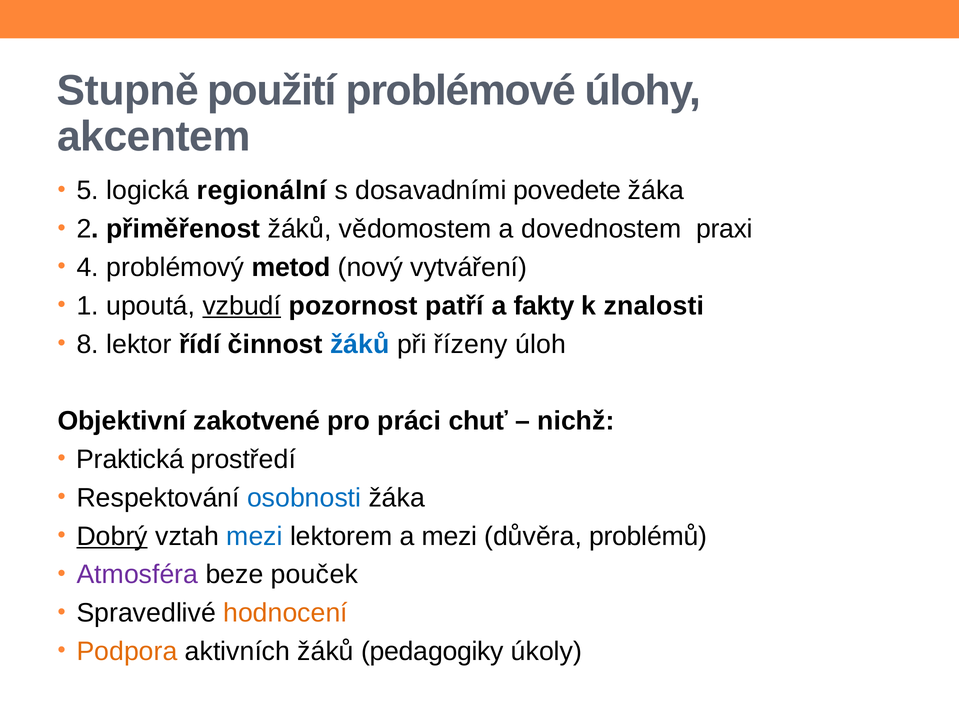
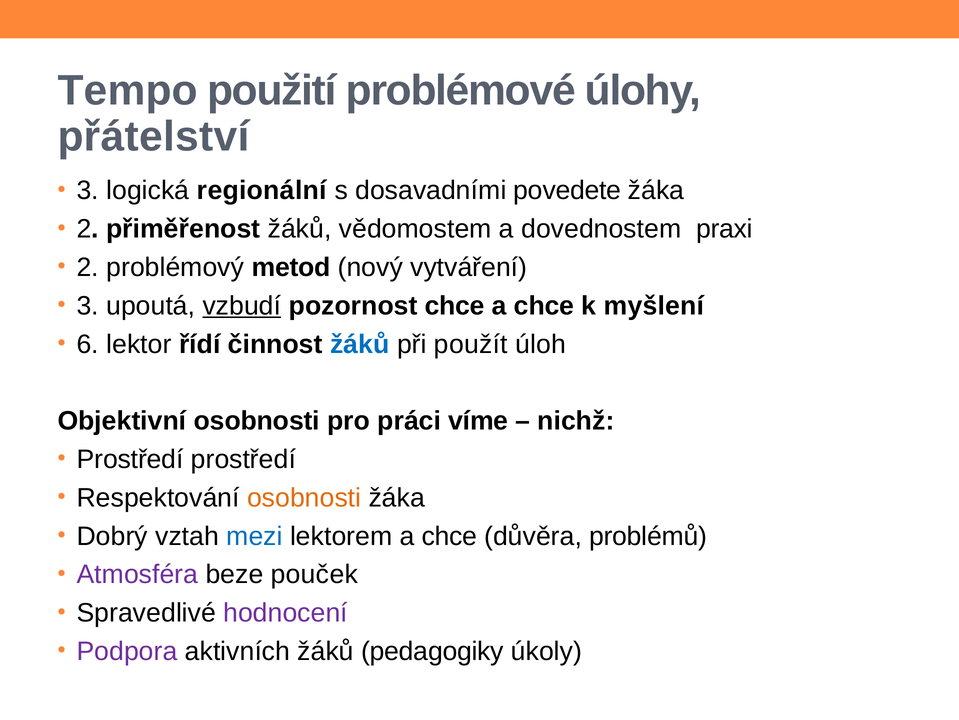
Stupně: Stupně -> Tempo
akcentem: akcentem -> přátelství
5 at (88, 190): 5 -> 3
4 at (88, 267): 4 -> 2
1 at (88, 306): 1 -> 3
pozornost patří: patří -> chce
fakty at (544, 306): fakty -> chce
znalosti: znalosti -> myšlení
8: 8 -> 6
řízeny: řízeny -> použít
Objektivní zakotvené: zakotvené -> osobnosti
chuť: chuť -> víme
Praktická at (130, 459): Praktická -> Prostředí
osobnosti at (304, 497) colour: blue -> orange
Dobrý underline: present -> none
lektorem a mezi: mezi -> chce
hodnocení colour: orange -> purple
Podpora colour: orange -> purple
